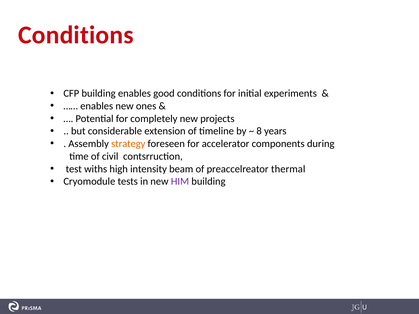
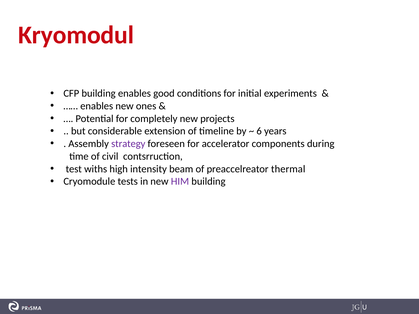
Conditions at (76, 35): Conditions -> Kryomodul
8: 8 -> 6
strategy colour: orange -> purple
